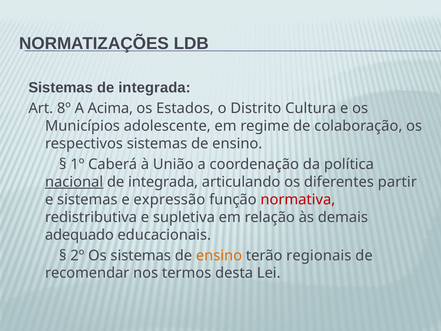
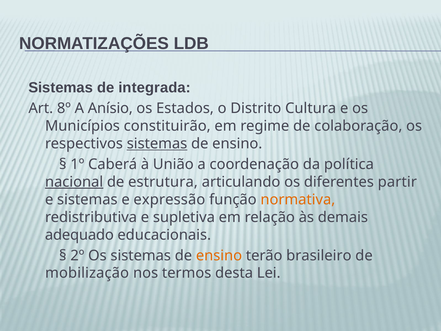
Acima: Acima -> Anísio
adolescente: adolescente -> constituirão
sistemas at (157, 144) underline: none -> present
integrada at (163, 182): integrada -> estrutura
normativa colour: red -> orange
regionais: regionais -> brasileiro
recomendar: recomendar -> mobilização
